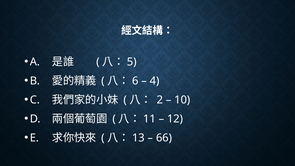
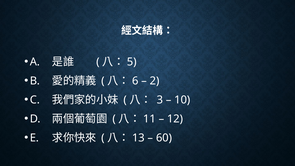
4: 4 -> 2
2: 2 -> 3
66: 66 -> 60
